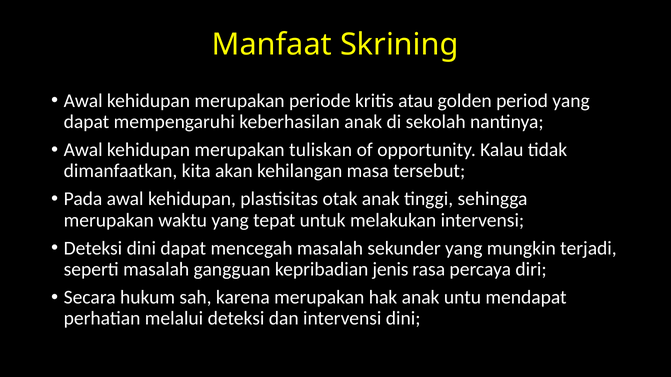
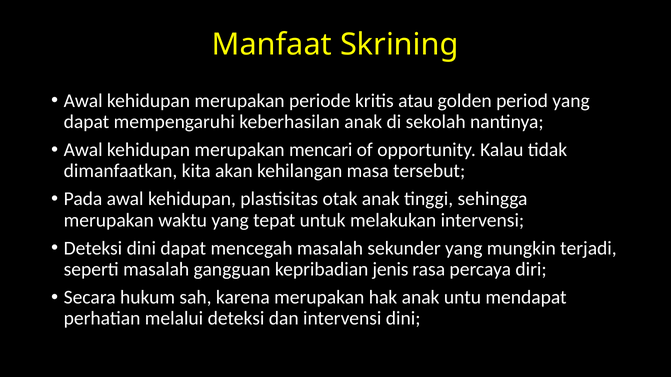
tuliskan: tuliskan -> mencari
